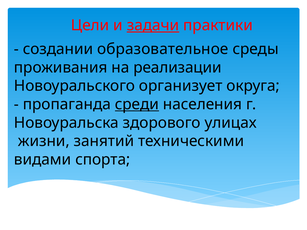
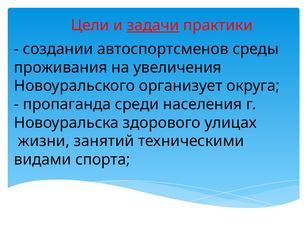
образовательное: образовательное -> автоспортсменов
реализации: реализации -> увеличения
среди underline: present -> none
